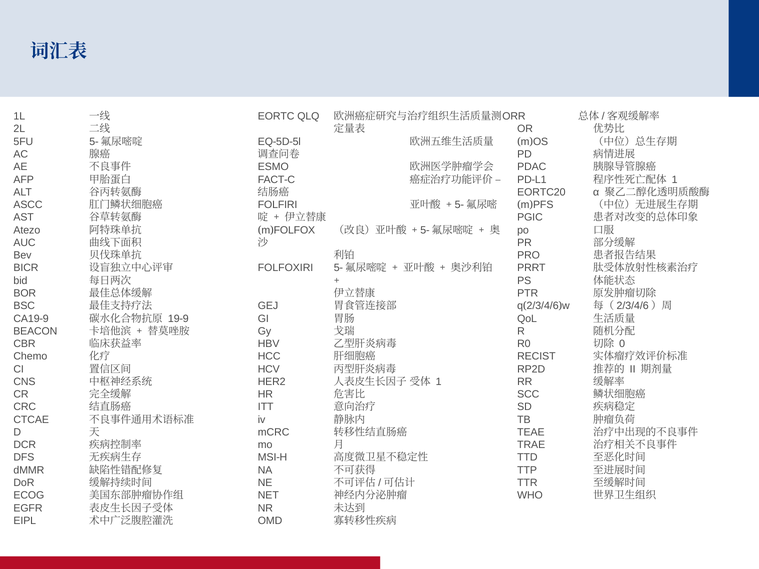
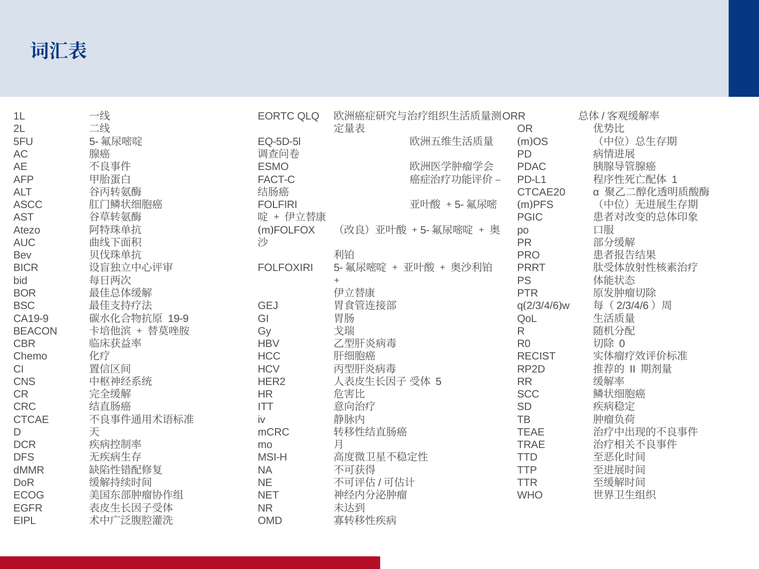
EORTC20: EORTC20 -> CTCAE20
1 at (439, 382): 1 -> 5
